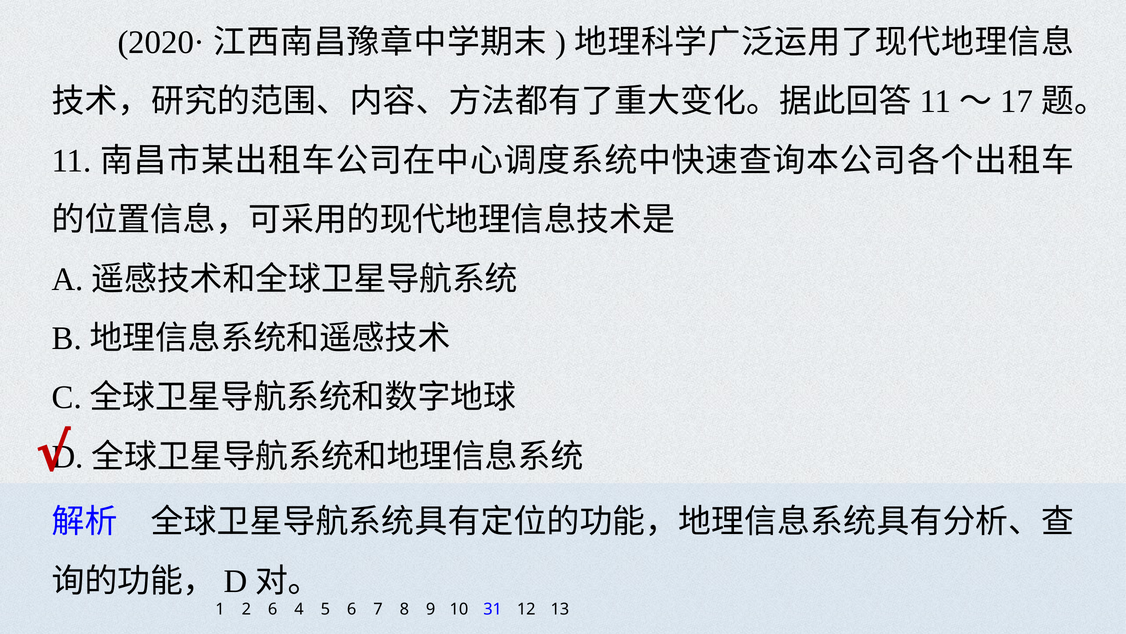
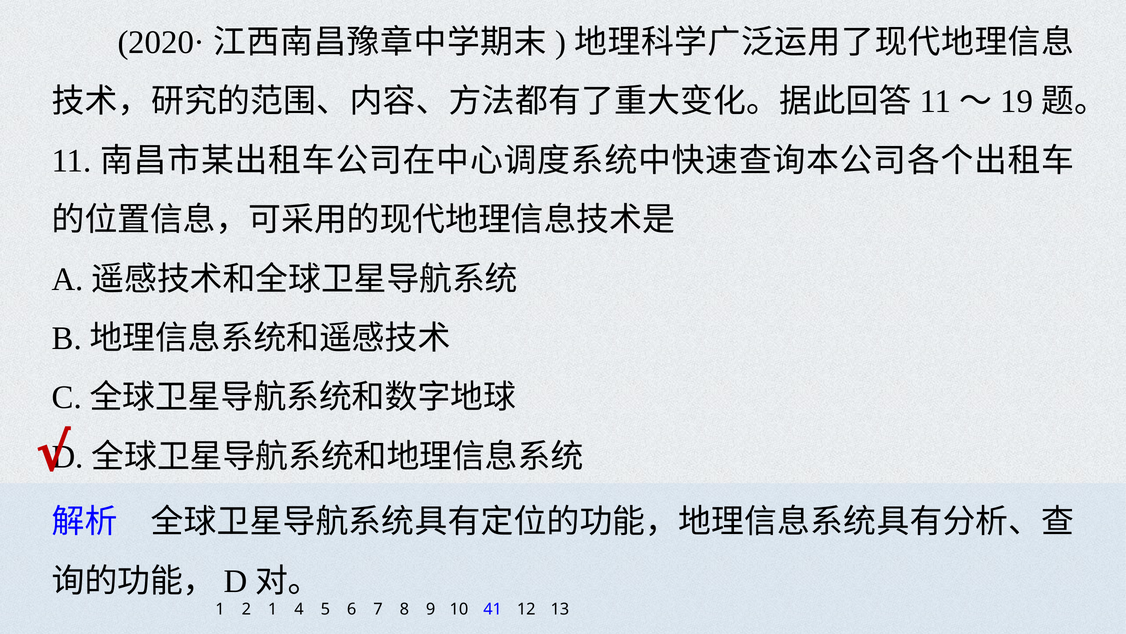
17: 17 -> 19
2 6: 6 -> 1
31: 31 -> 41
